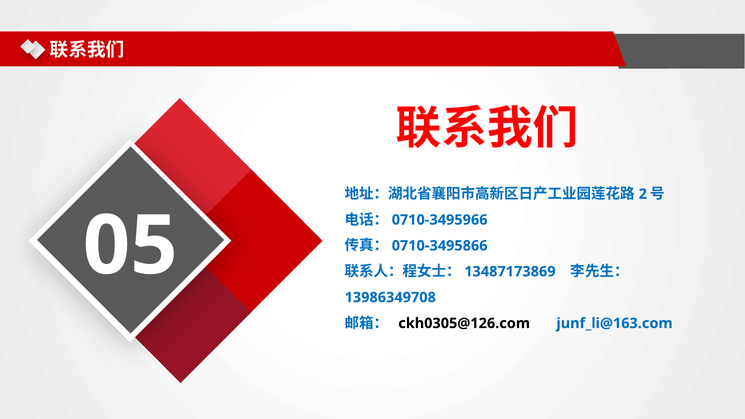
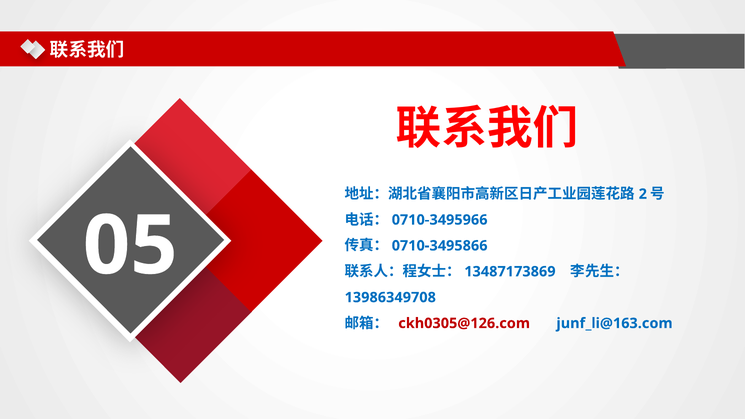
ckh0305@126.com colour: black -> red
